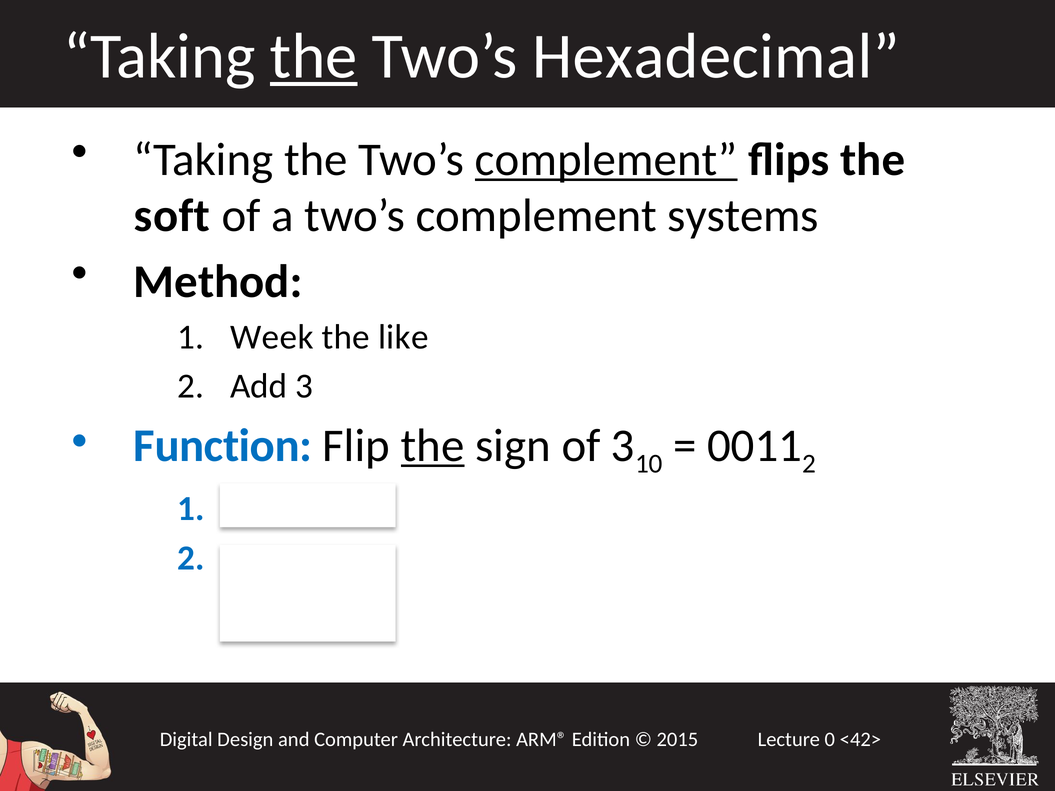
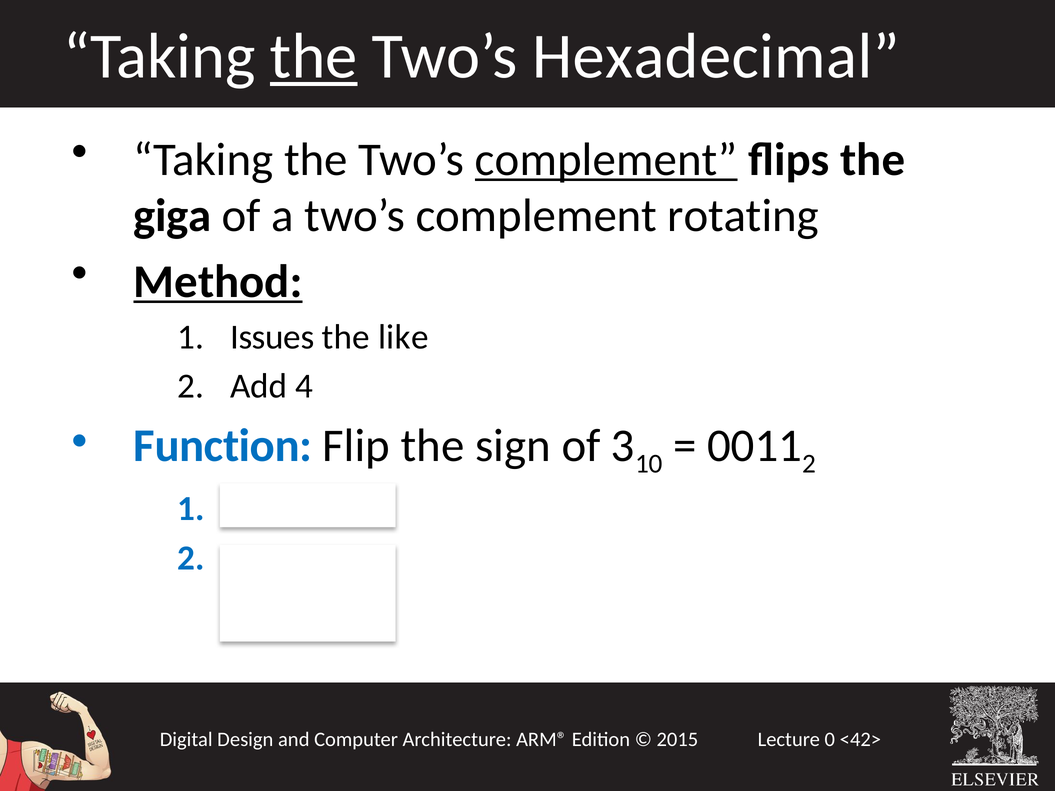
soft: soft -> giga
systems: systems -> rotating
Method underline: none -> present
Week: Week -> Issues
Add 3: 3 -> 4
the at (433, 446) underline: present -> none
